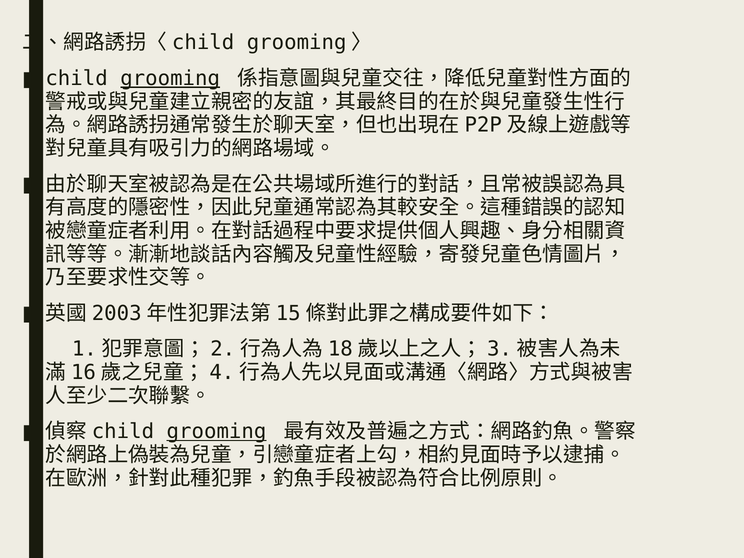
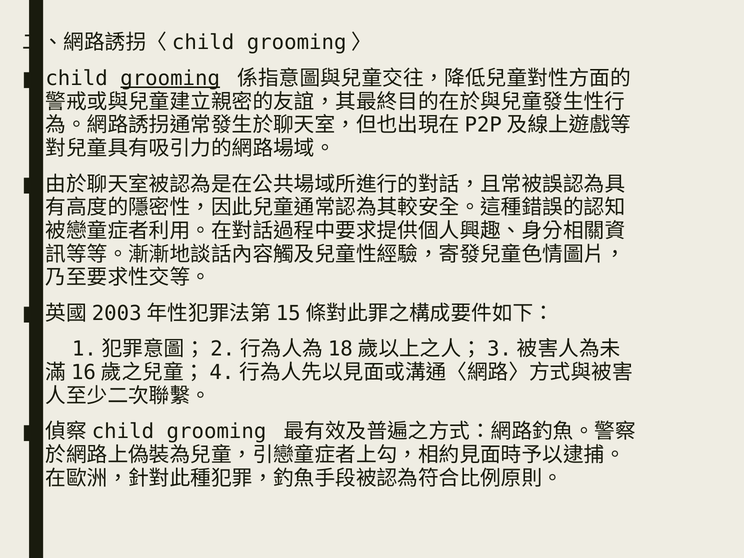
grooming at (216, 432) underline: present -> none
